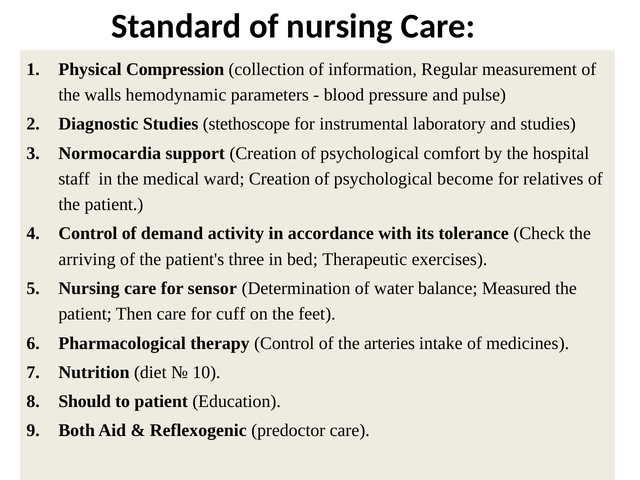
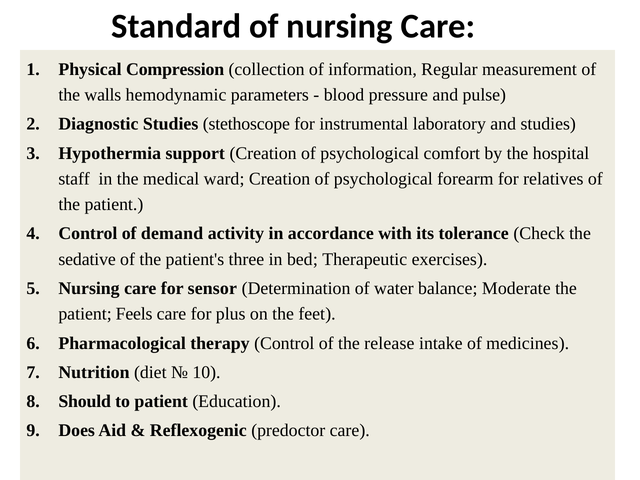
Normocardia: Normocardia -> Hypothermia
become: become -> forearm
arriving: arriving -> sedative
Measured: Measured -> Moderate
Then: Then -> Feels
cuff: cuff -> plus
arteries: arteries -> release
Both: Both -> Does
